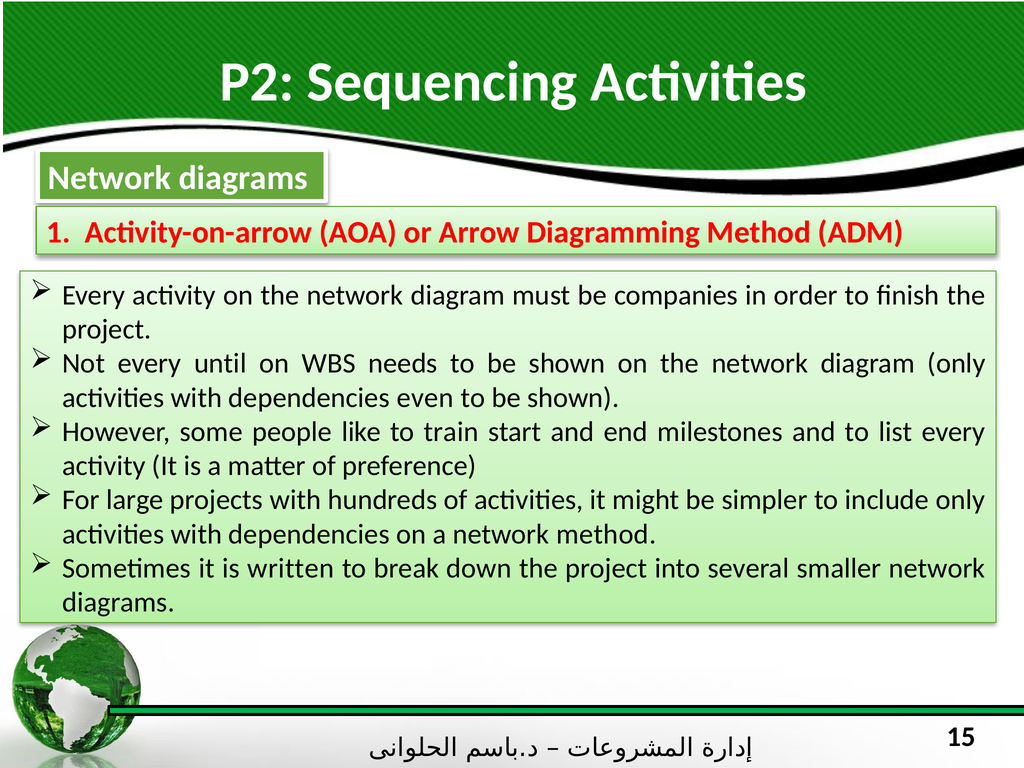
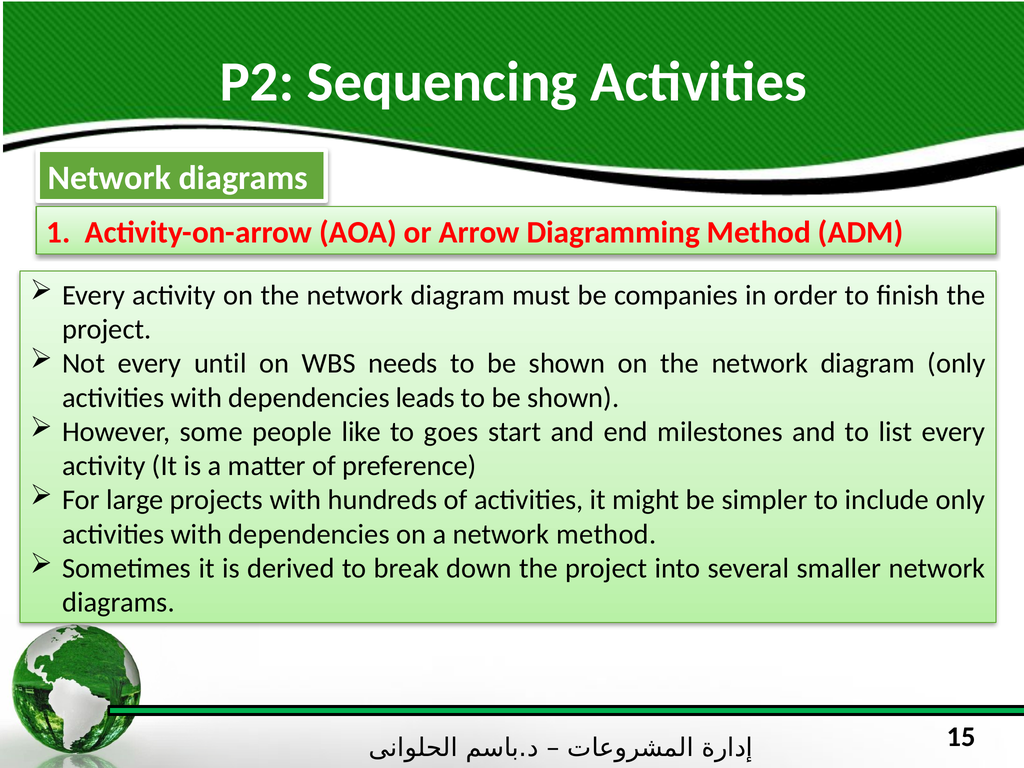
even: even -> leads
train: train -> goes
written: written -> derived
